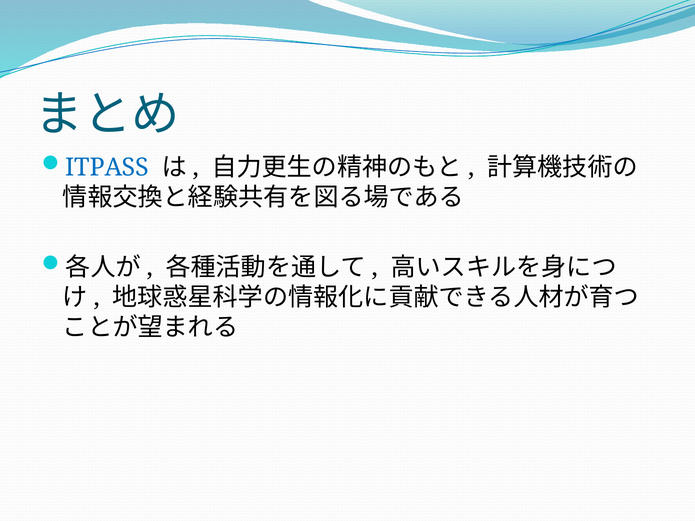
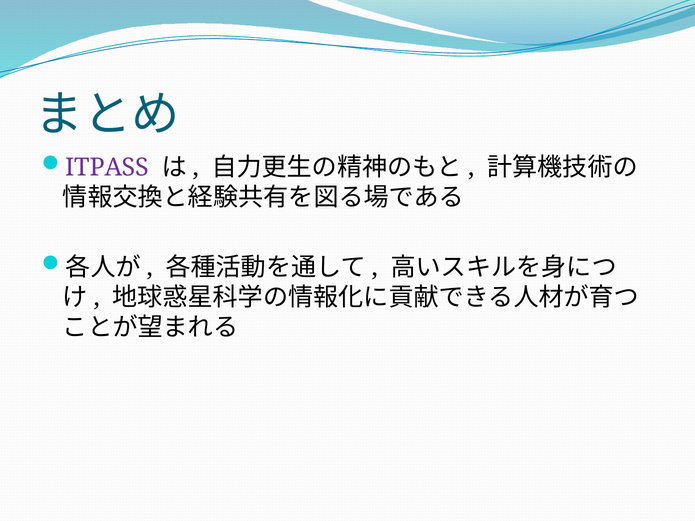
ITPASS colour: blue -> purple
